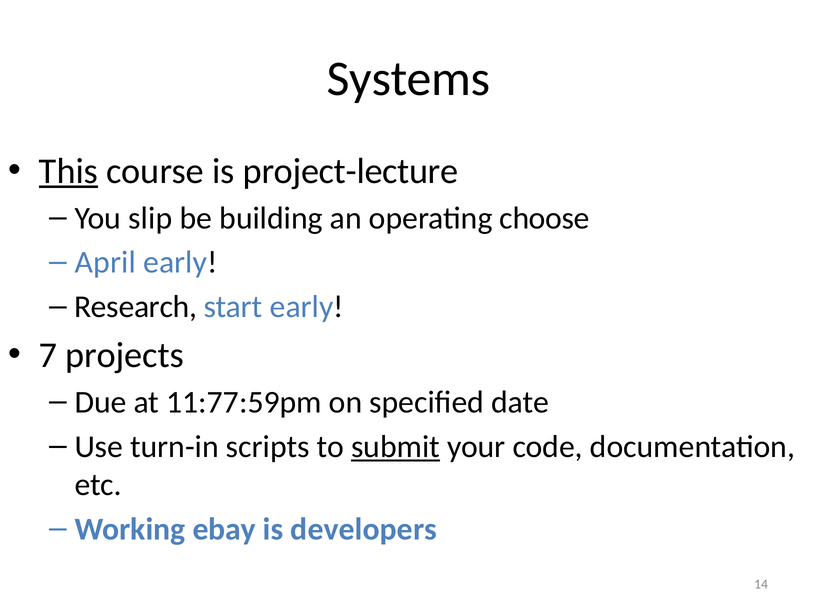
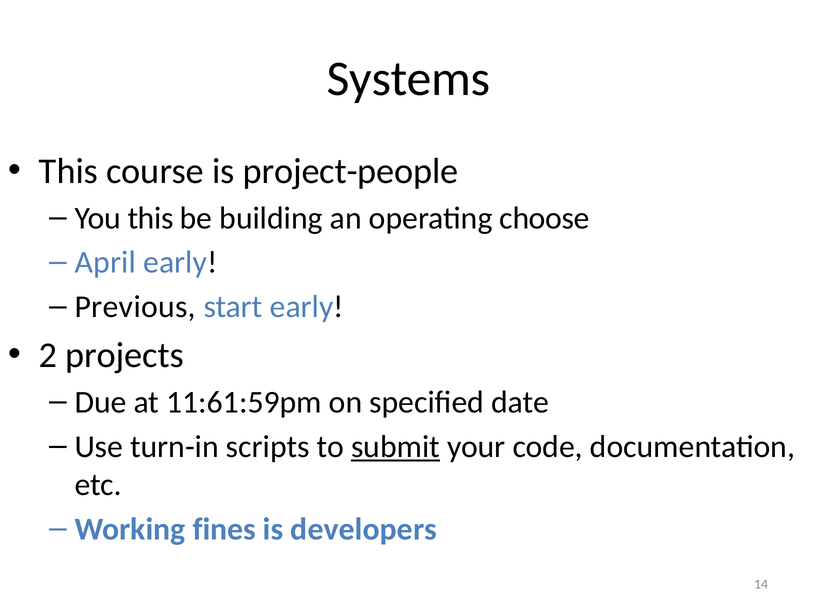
This at (68, 171) underline: present -> none
project-lecture: project-lecture -> project-people
You slip: slip -> this
Research: Research -> Previous
7: 7 -> 2
11:77:59pm: 11:77:59pm -> 11:61:59pm
ebay: ebay -> fines
